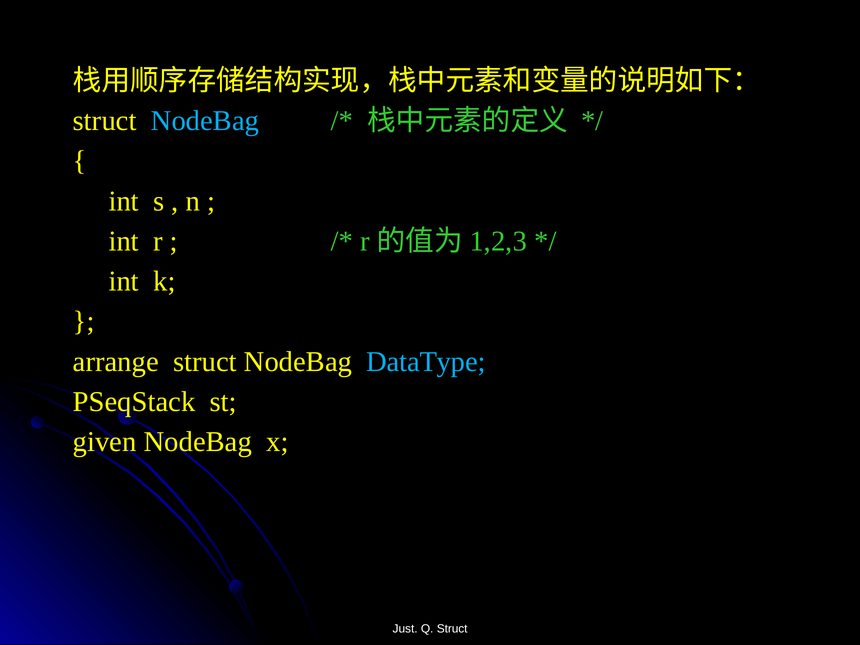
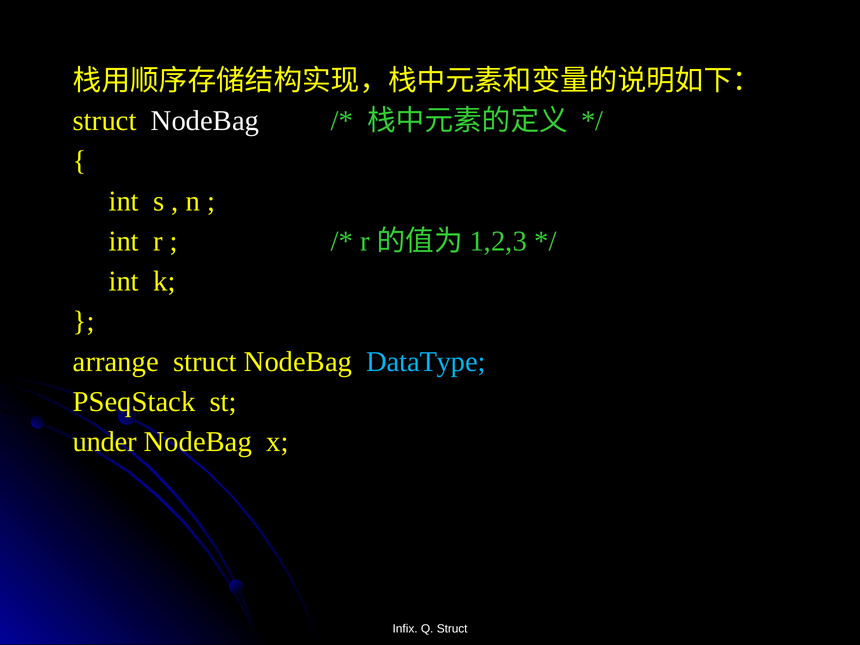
NodeBag at (205, 121) colour: light blue -> white
given: given -> under
Just: Just -> Infix
